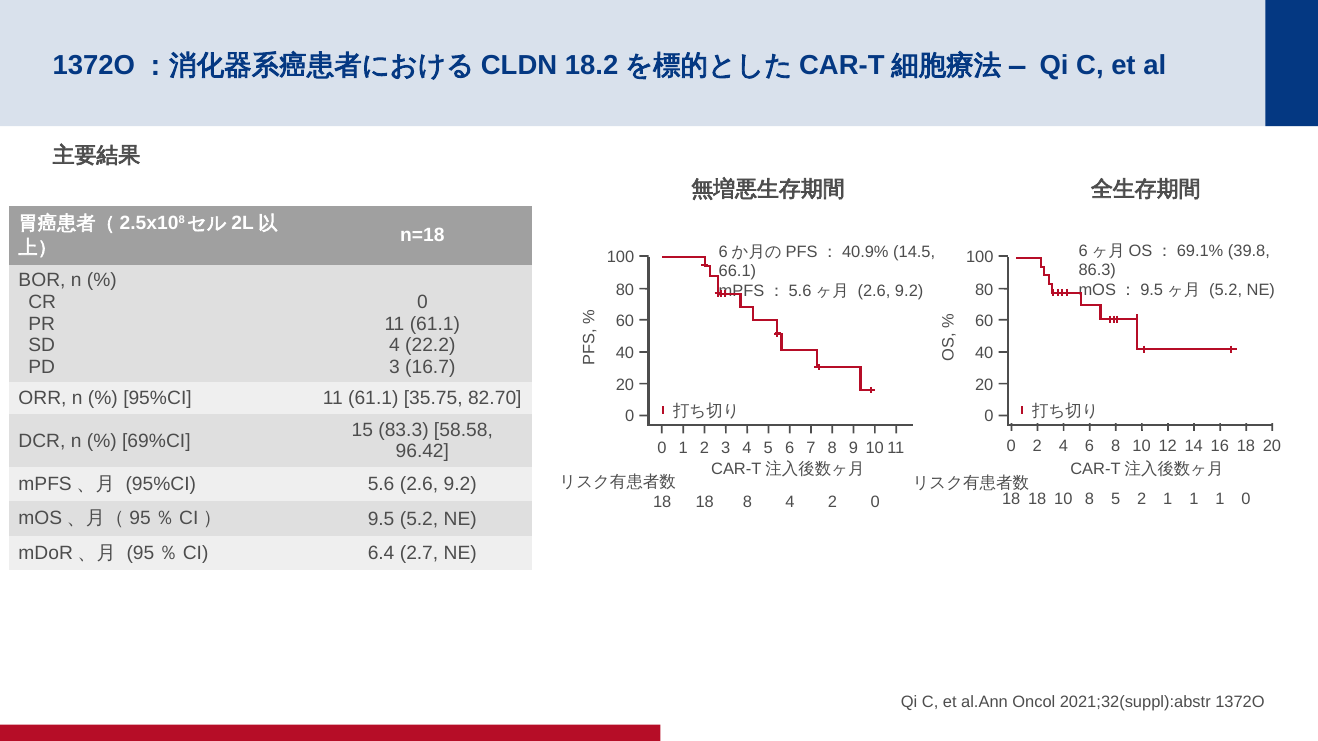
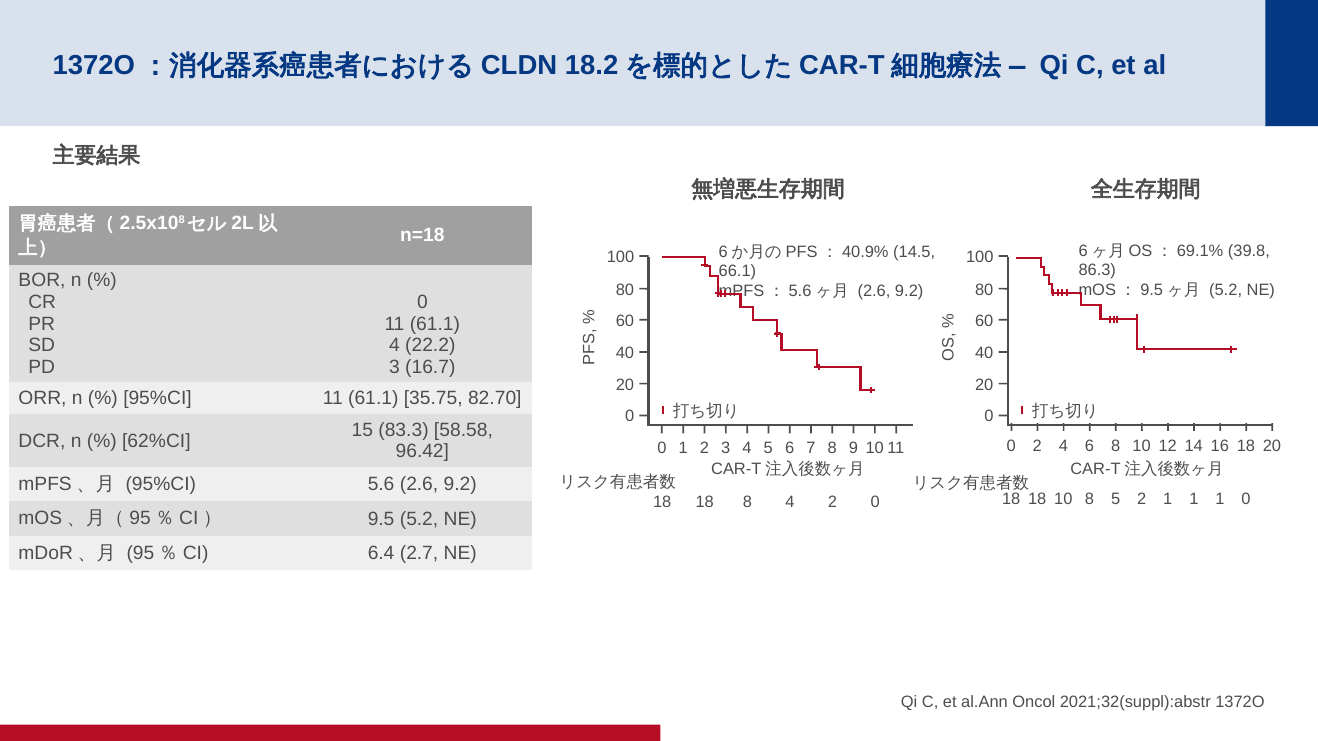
69%CI: 69%CI -> 62%CI
